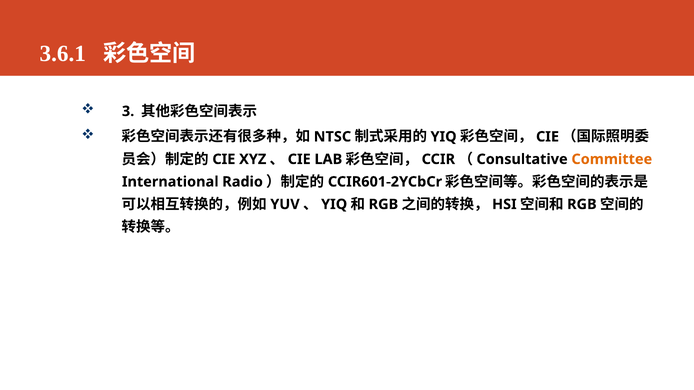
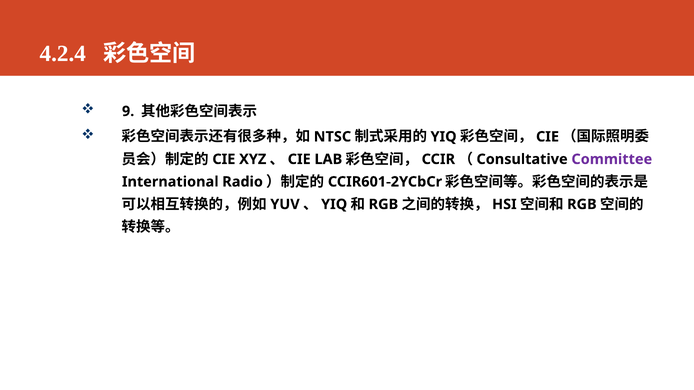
3.6.1: 3.6.1 -> 4.2.4
3: 3 -> 9
Committee colour: orange -> purple
